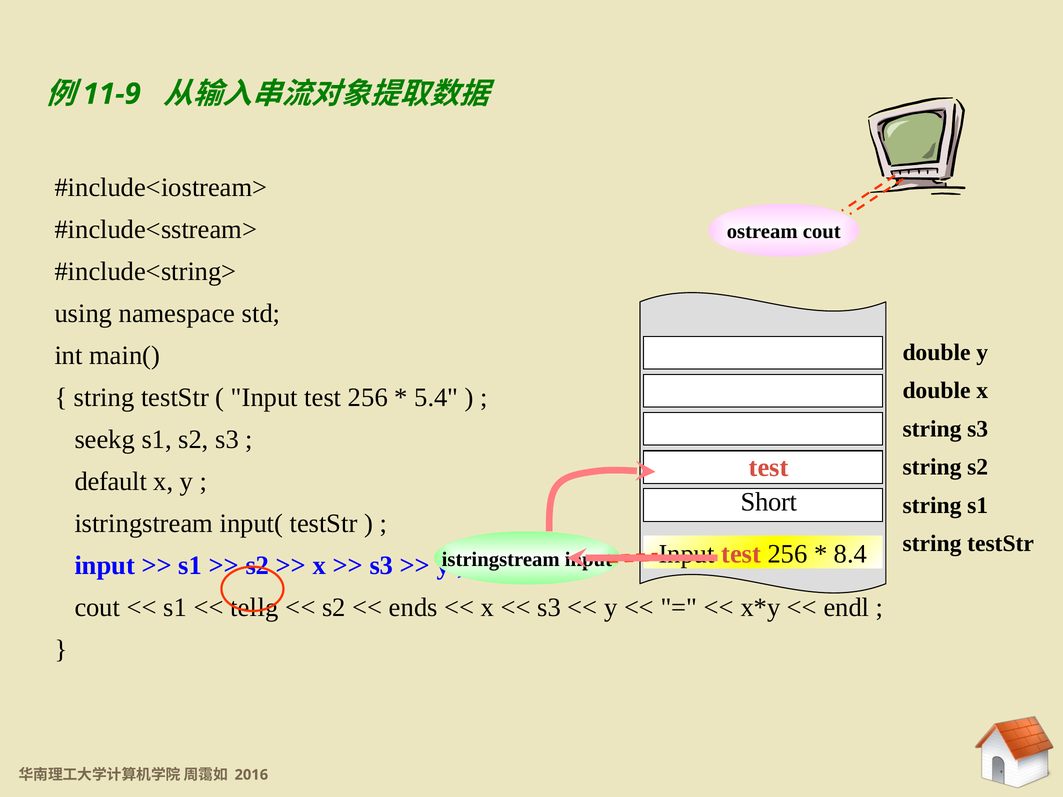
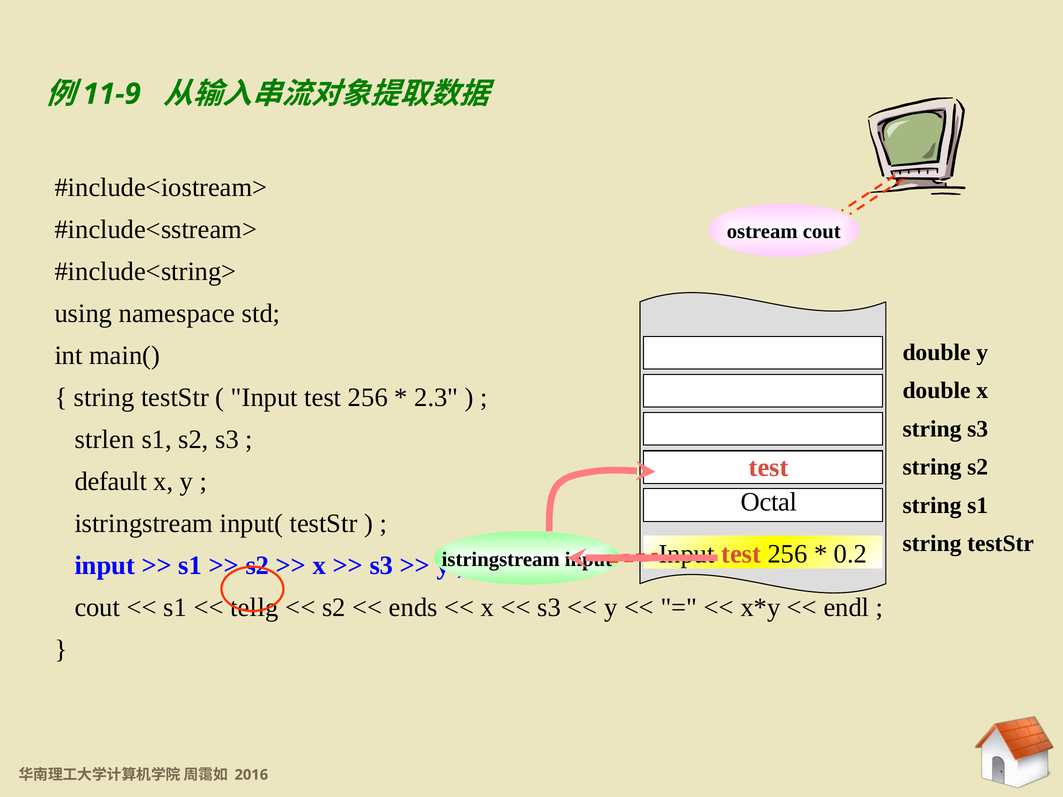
5.4: 5.4 -> 2.3
seekg: seekg -> strlen
Short: Short -> Octal
8.4: 8.4 -> 0.2
